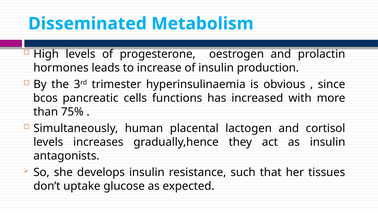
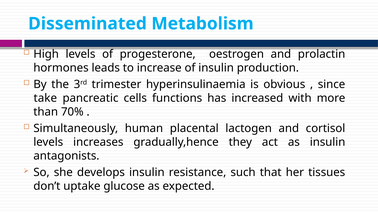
bcos: bcos -> take
75%: 75% -> 70%
